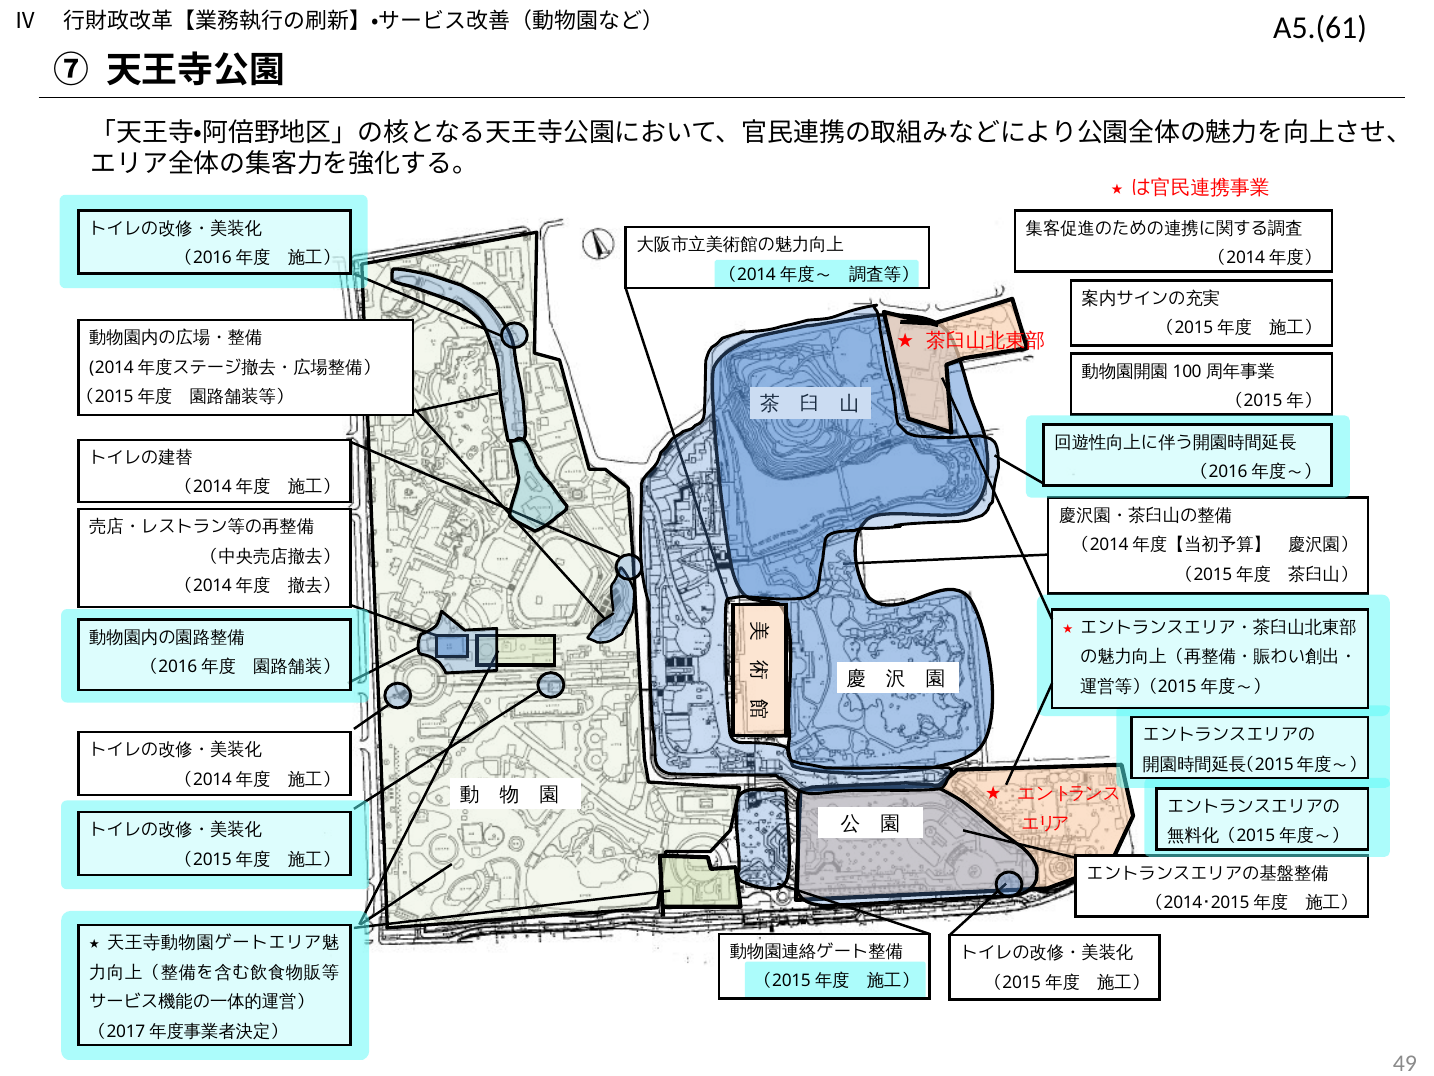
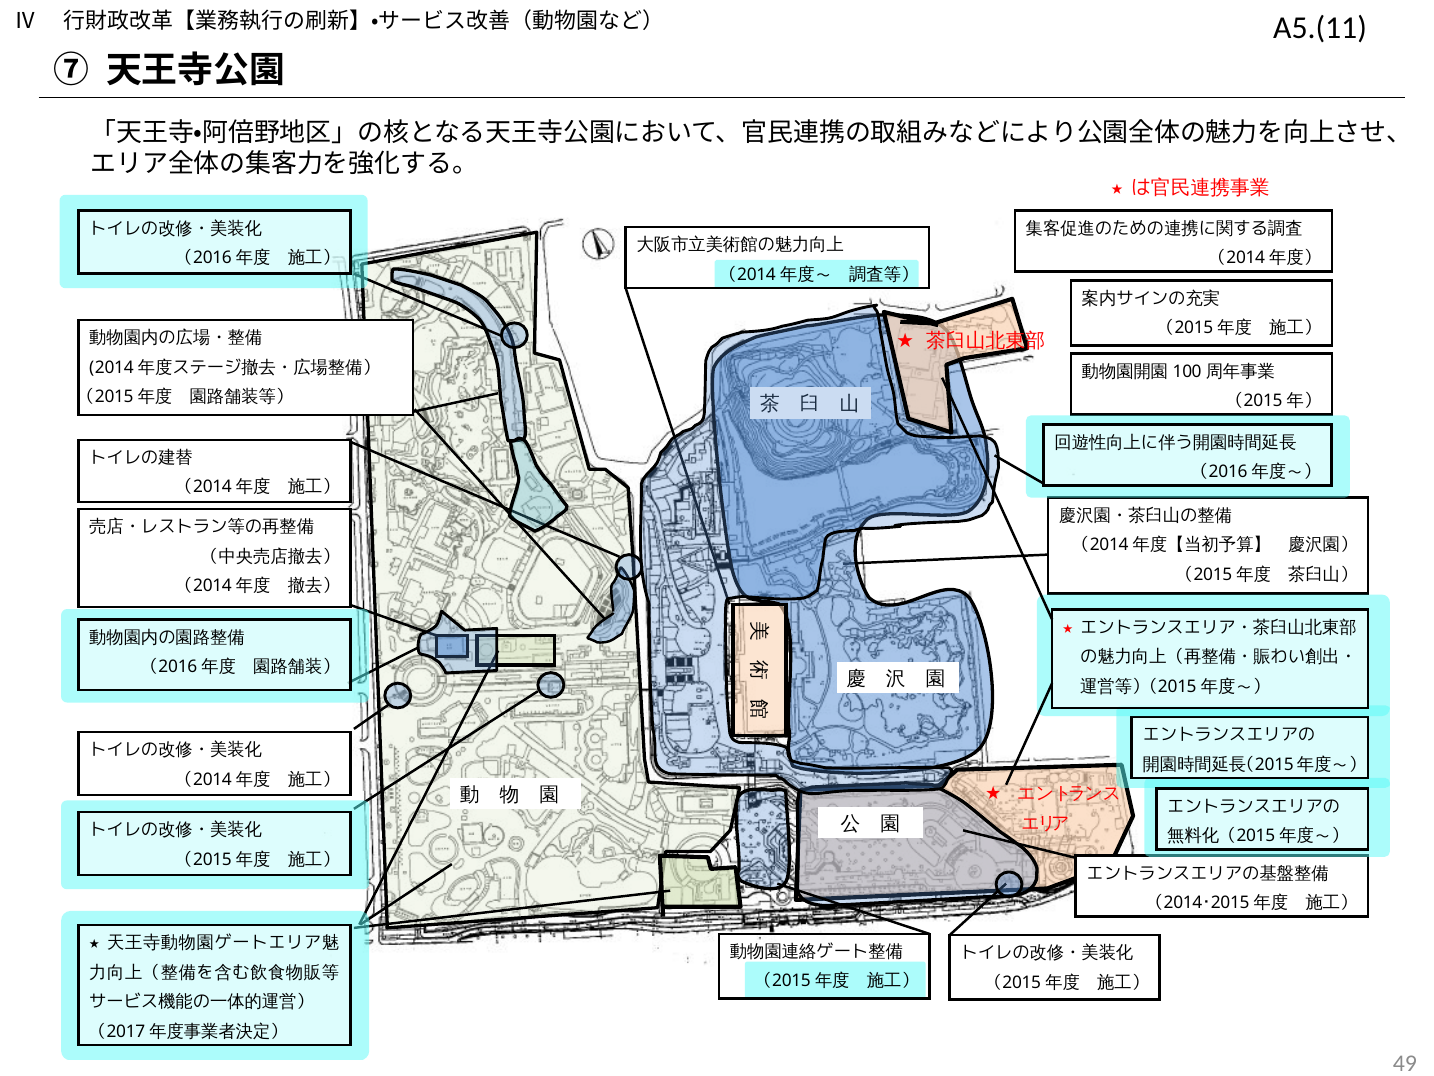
A5.(61: A5.(61 -> A5.(11
